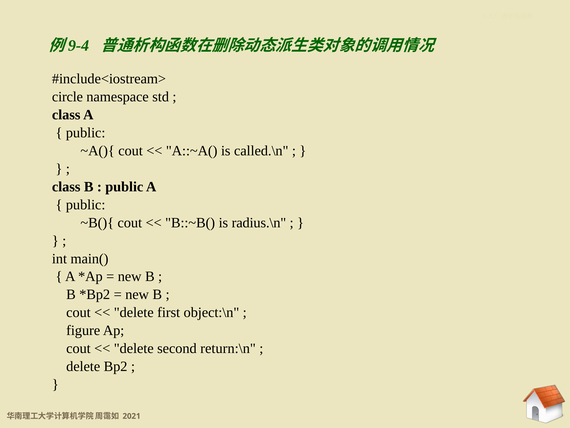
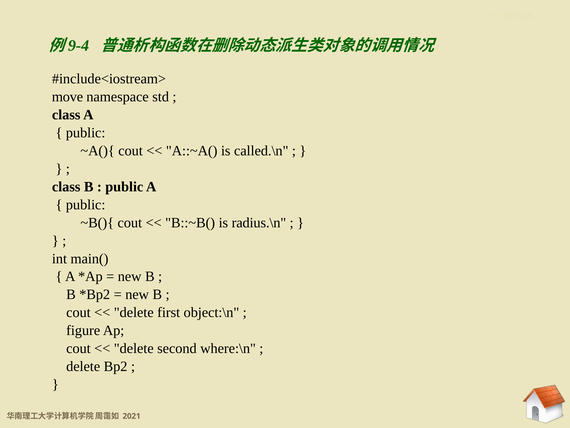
circle: circle -> move
return:\n: return:\n -> where:\n
